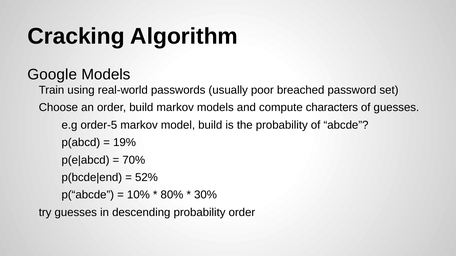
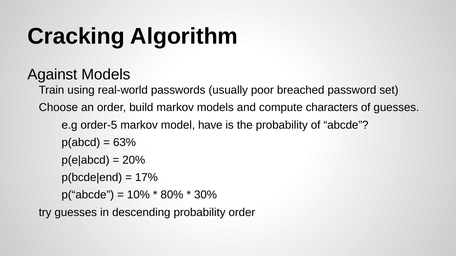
Google: Google -> Against
model build: build -> have
19%: 19% -> 63%
70%: 70% -> 20%
52%: 52% -> 17%
